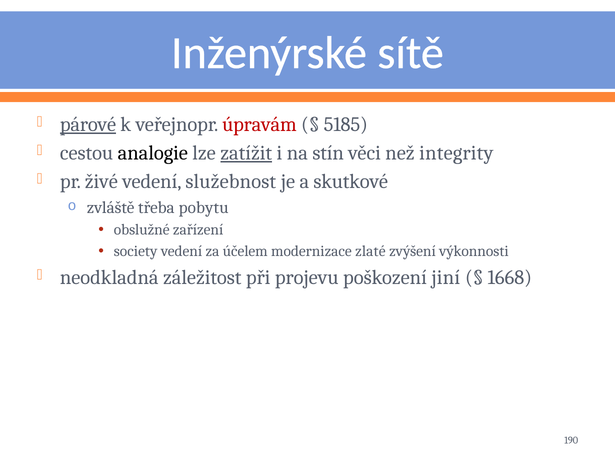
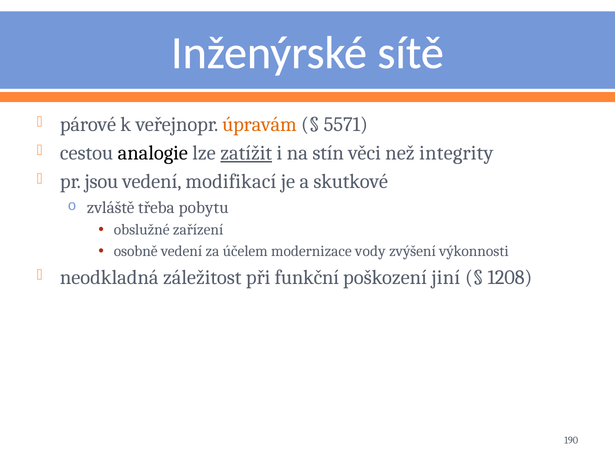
párové underline: present -> none
úpravám colour: red -> orange
5185: 5185 -> 5571
živé: živé -> jsou
služebnost: služebnost -> modifikací
society: society -> osobně
zlaté: zlaté -> vody
projevu: projevu -> funkční
1668: 1668 -> 1208
